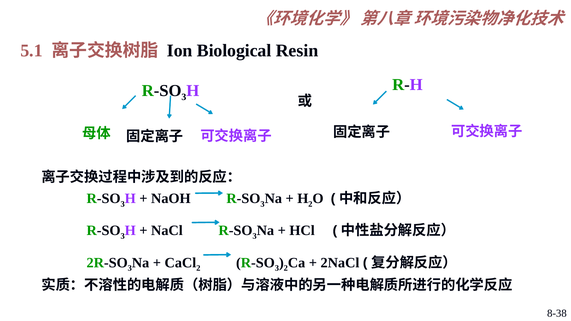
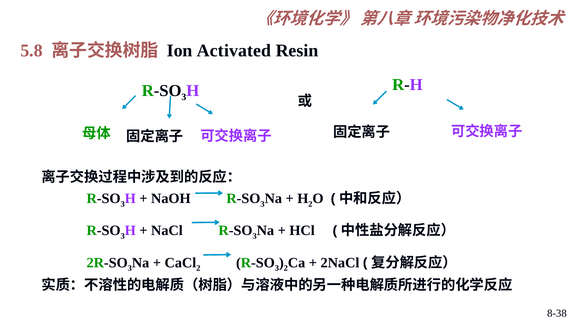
5.1: 5.1 -> 5.8
Biological: Biological -> Activated
